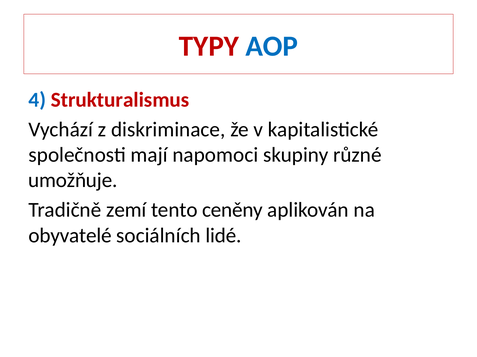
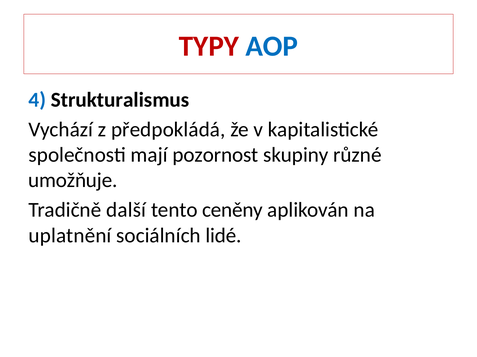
Strukturalismus colour: red -> black
diskriminace: diskriminace -> předpokládá
napomoci: napomoci -> pozornost
zemí: zemí -> další
obyvatelé: obyvatelé -> uplatnění
